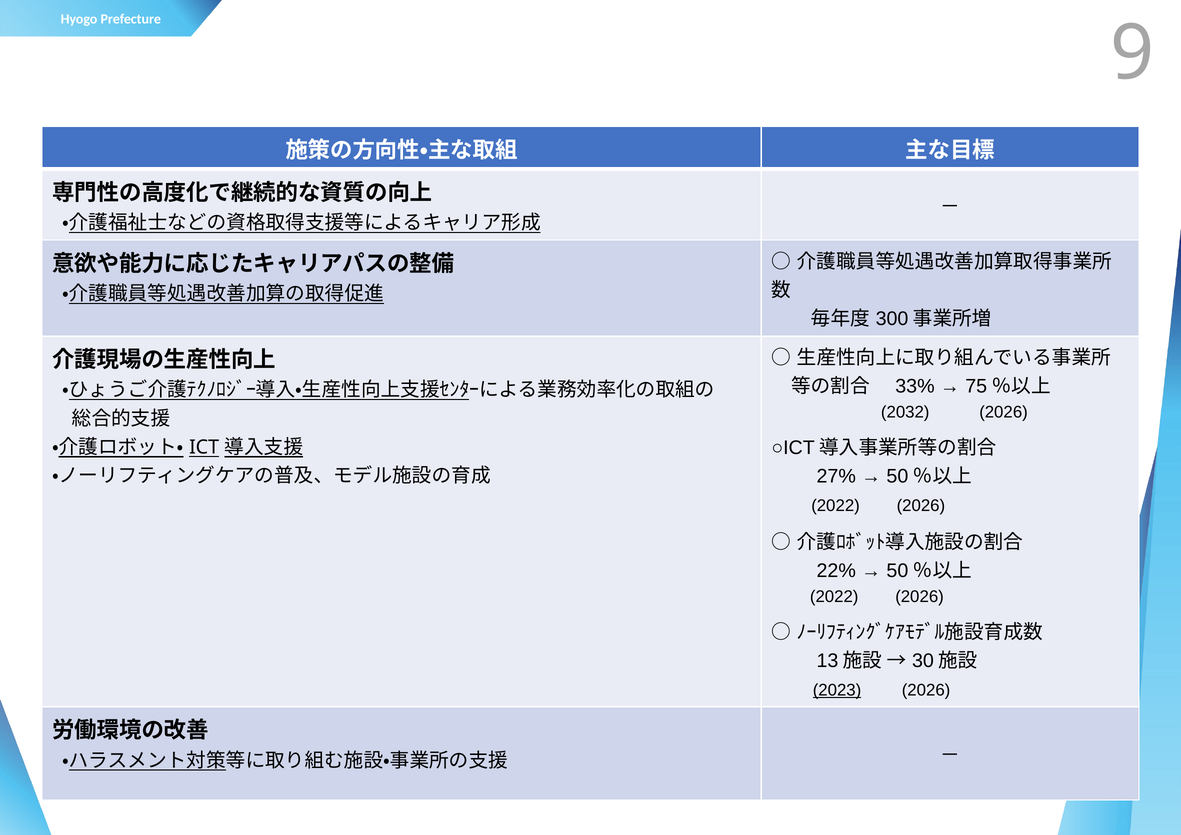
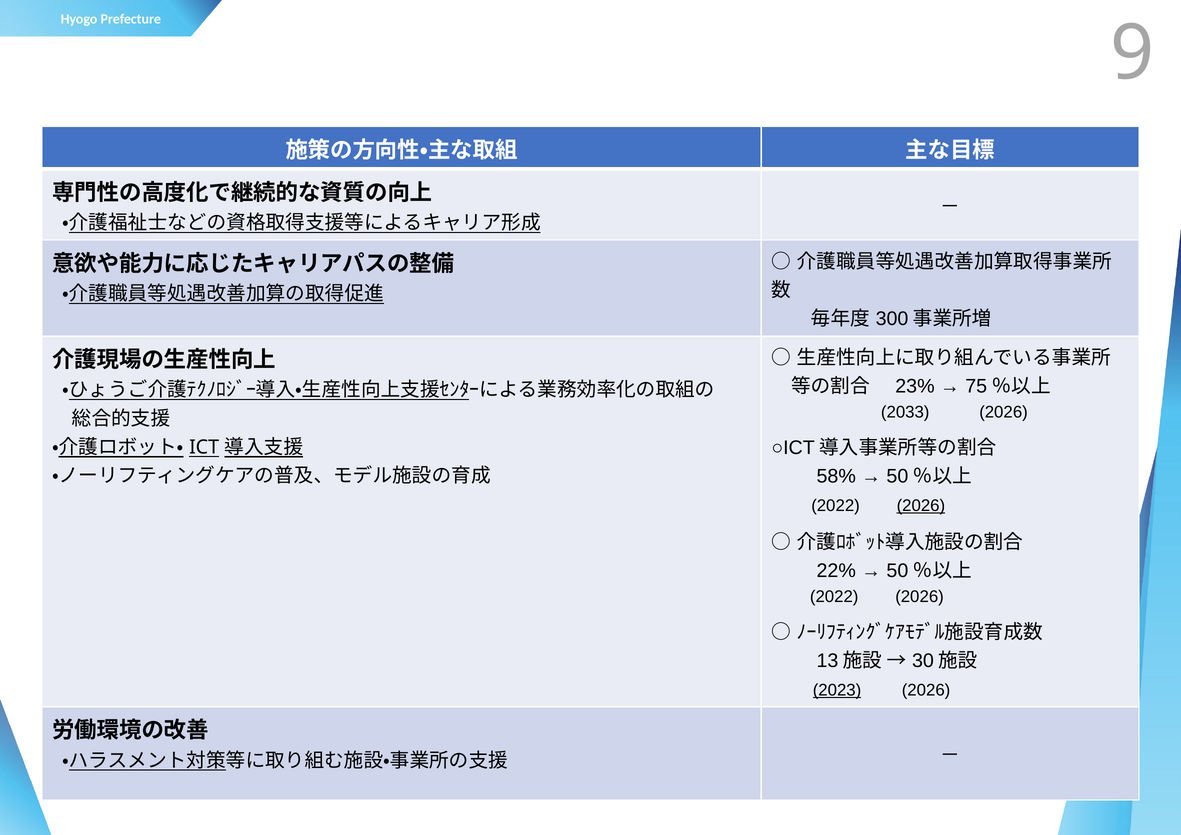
33%: 33% -> 23%
2032: 2032 -> 2033
27%: 27% -> 58%
2026 at (921, 506) underline: none -> present
